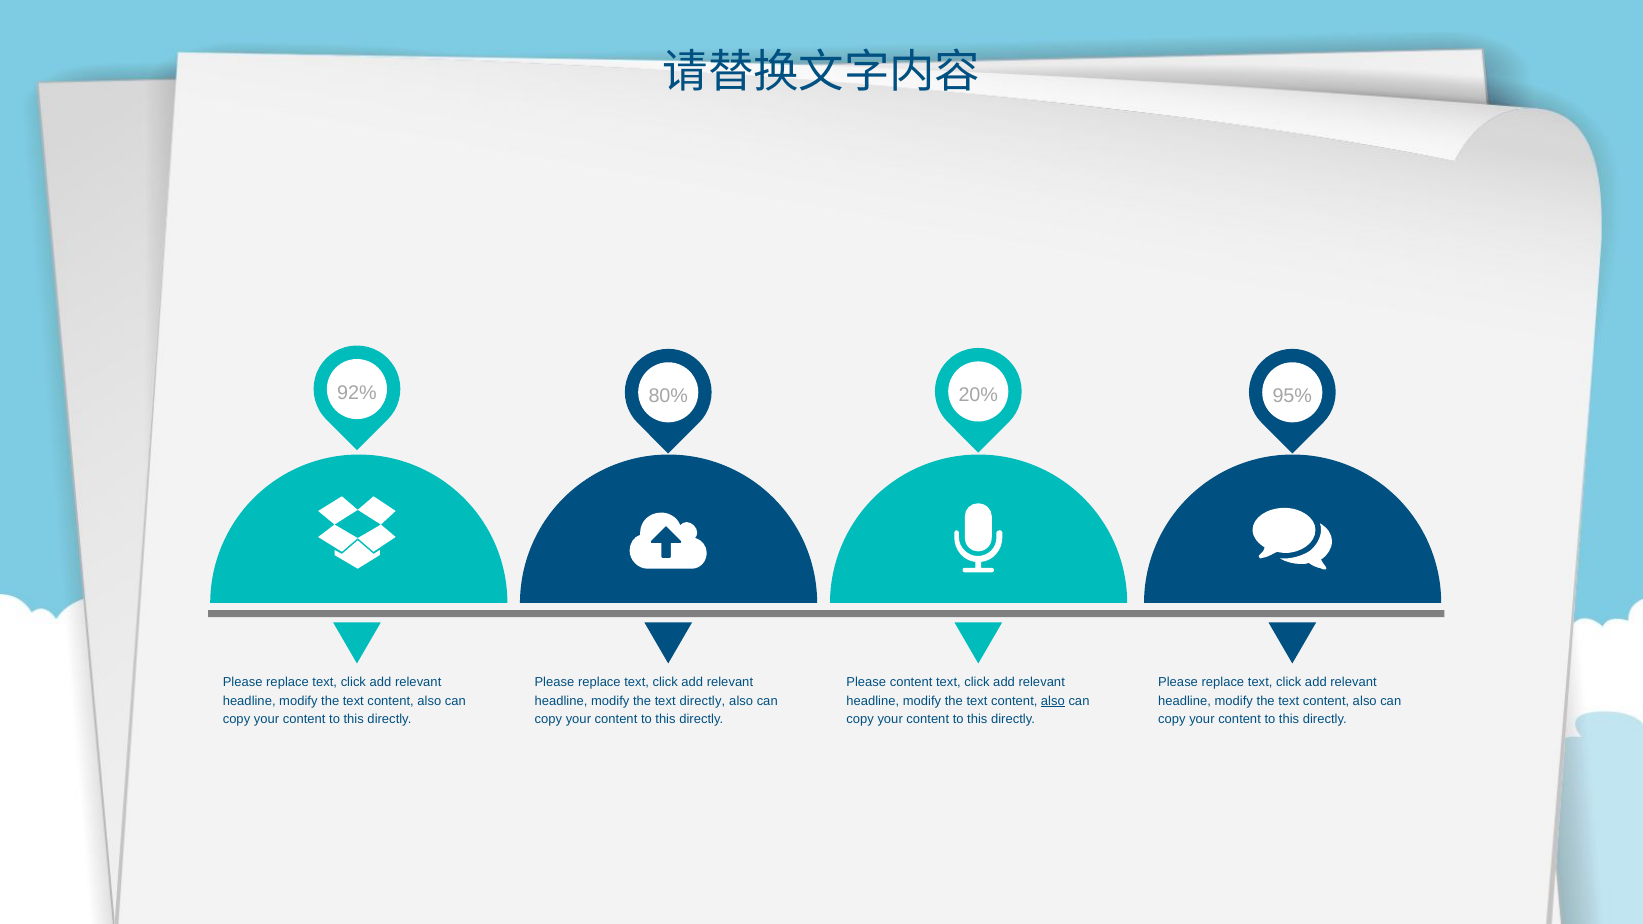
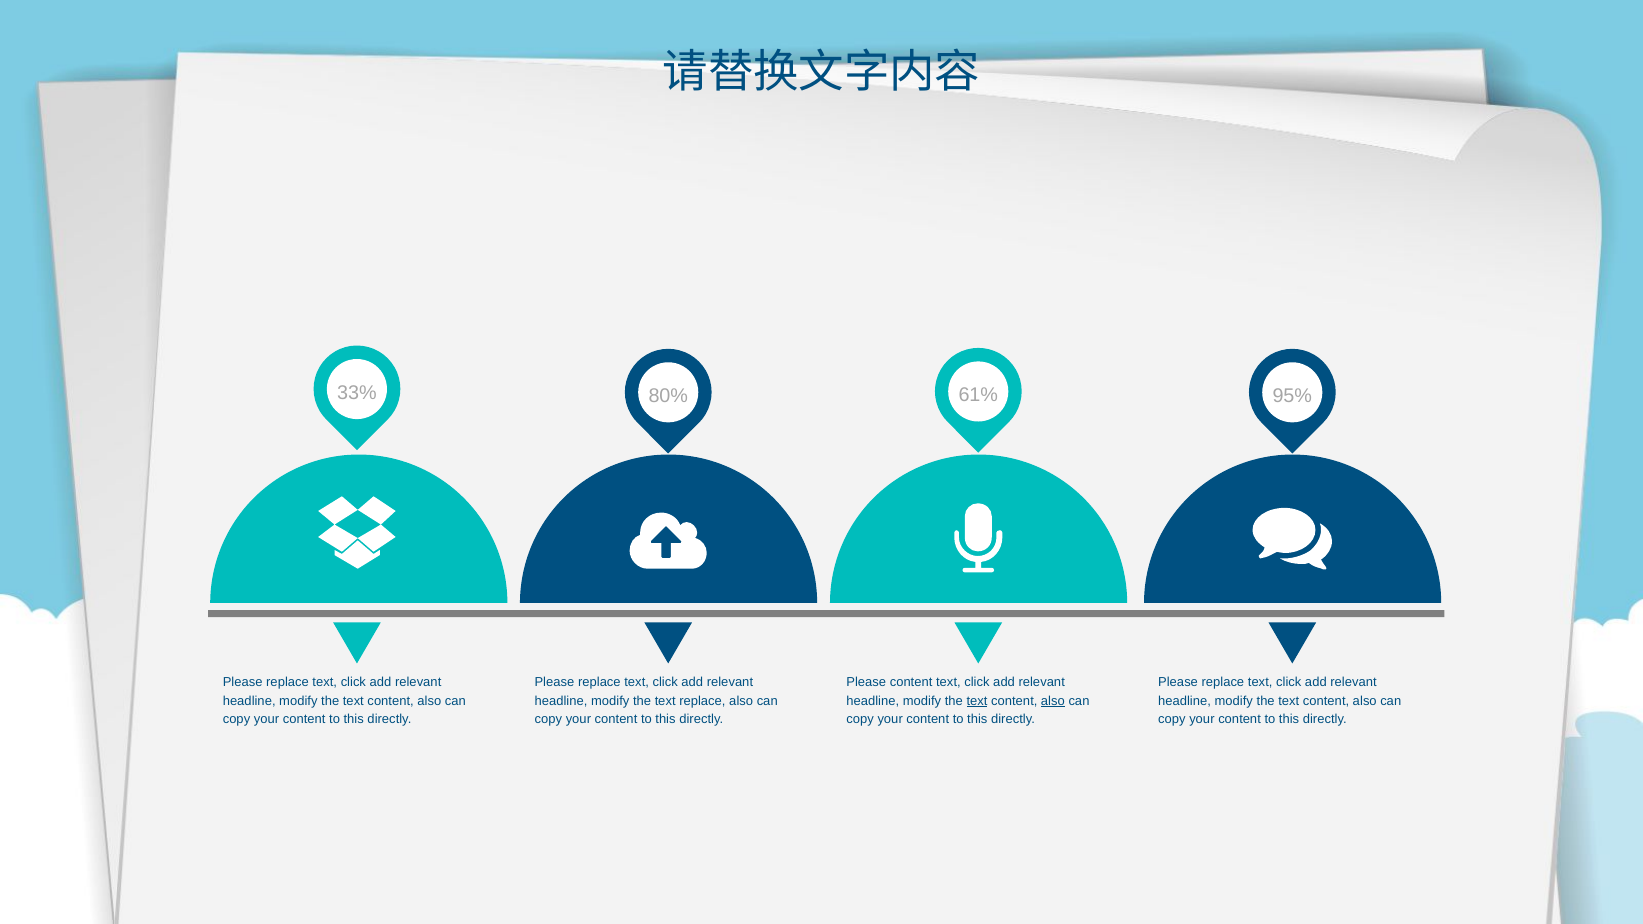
92%: 92% -> 33%
20%: 20% -> 61%
text directly: directly -> replace
text at (977, 701) underline: none -> present
